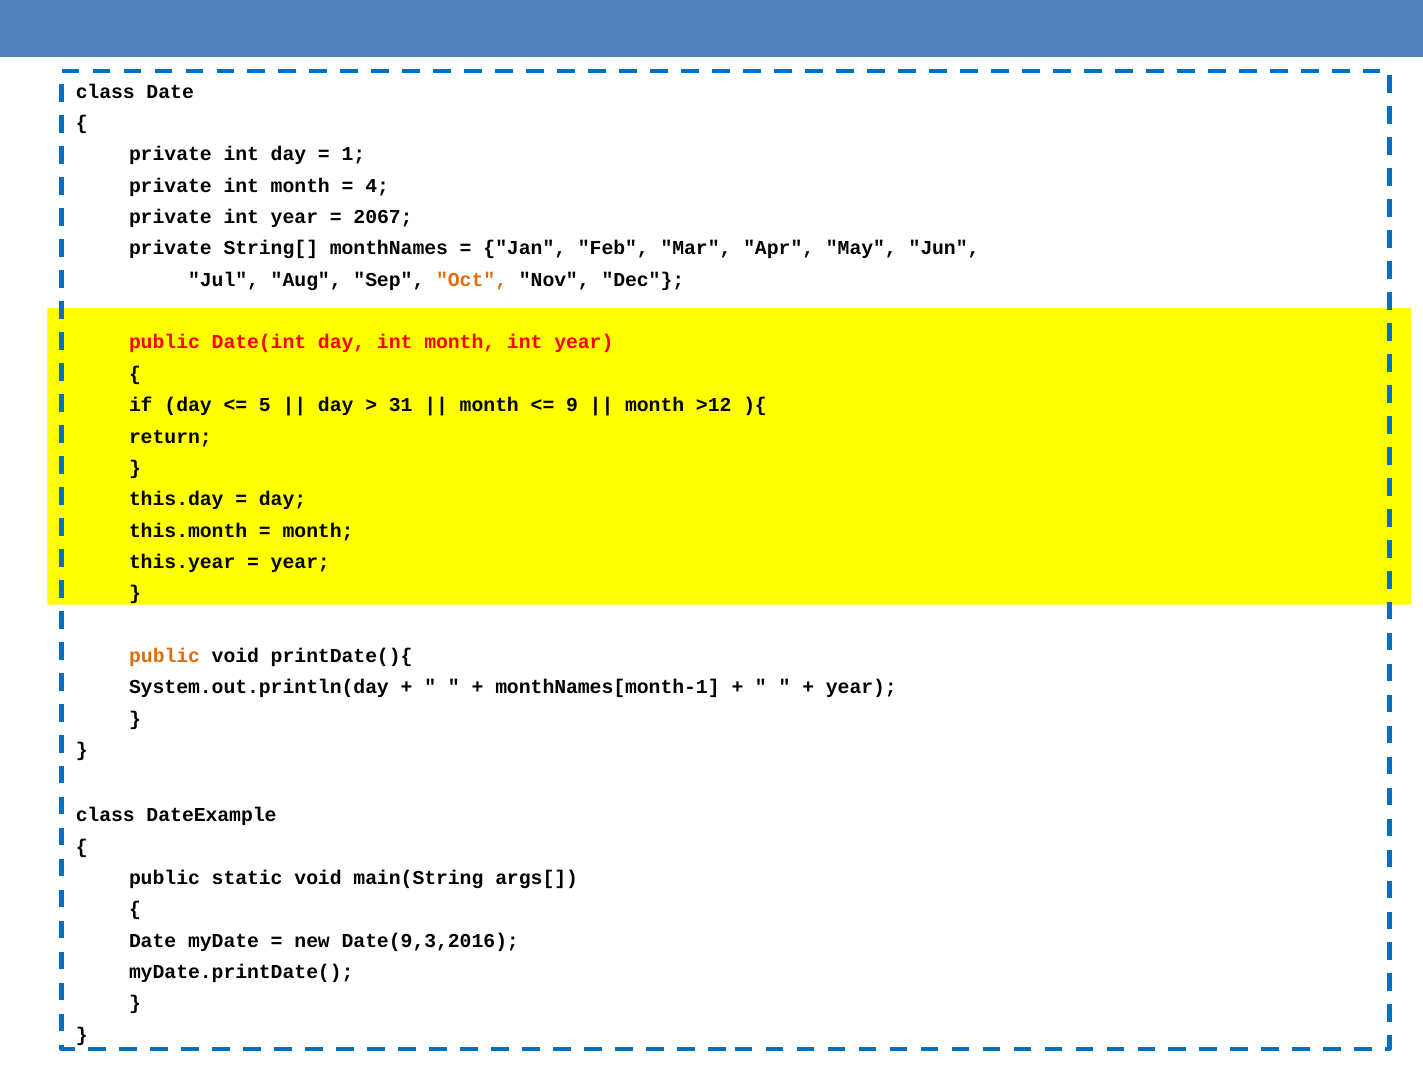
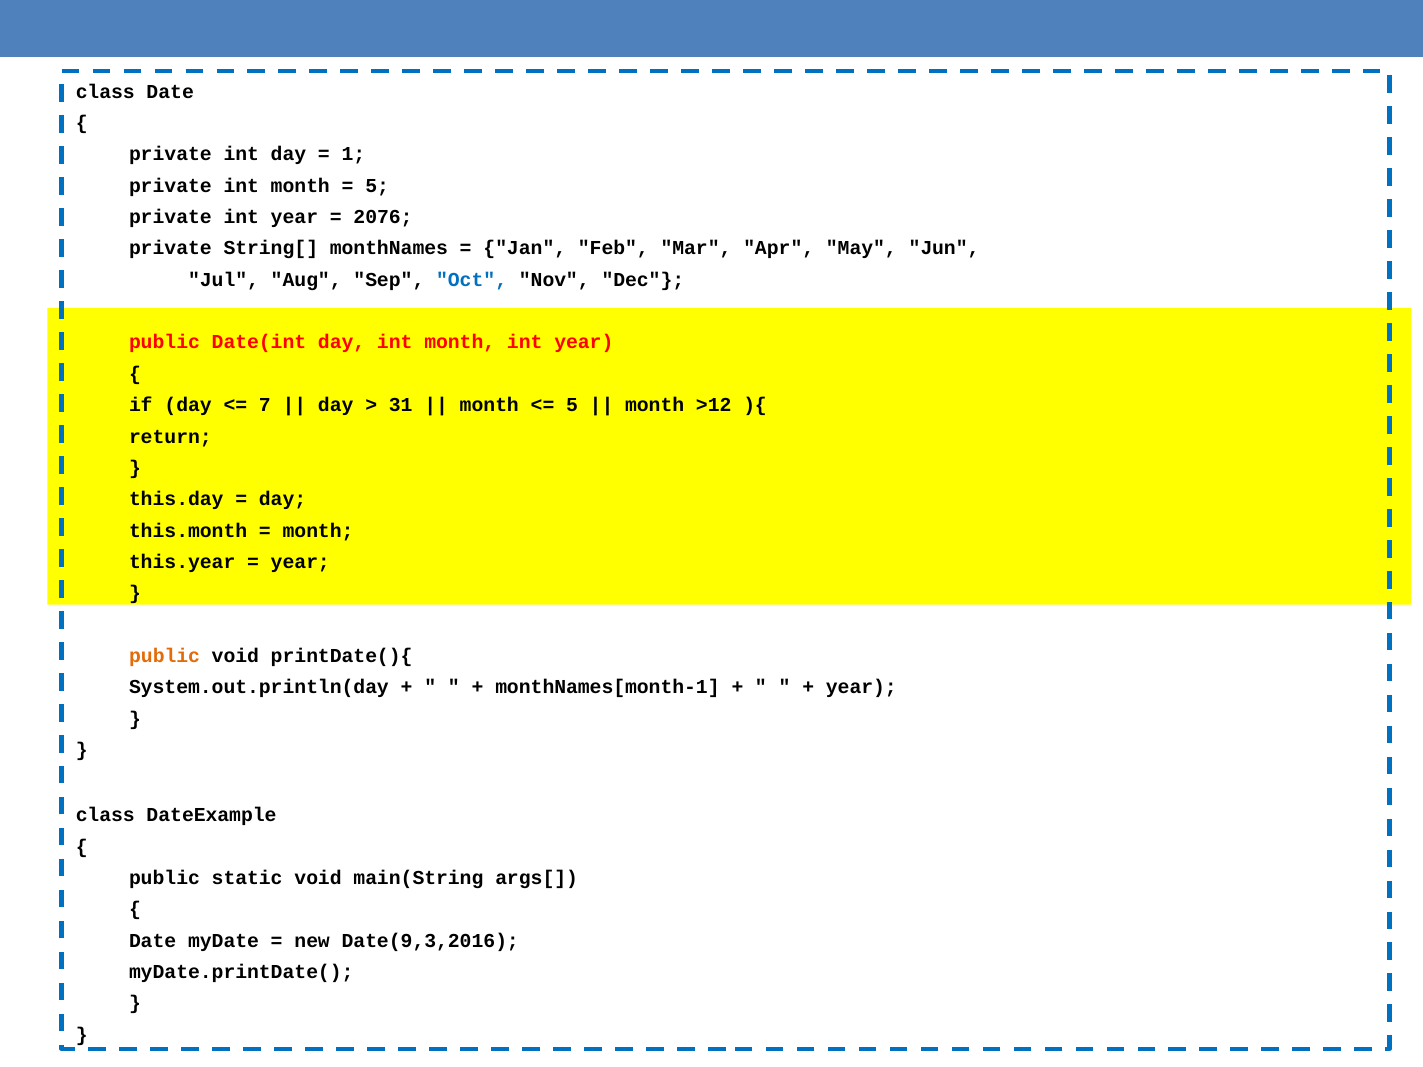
4 at (377, 186): 4 -> 5
2067: 2067 -> 2076
Oct colour: orange -> blue
5: 5 -> 7
9 at (572, 405): 9 -> 5
